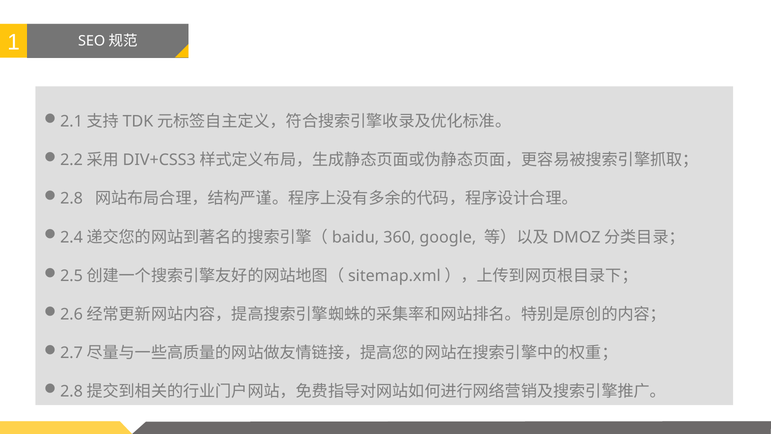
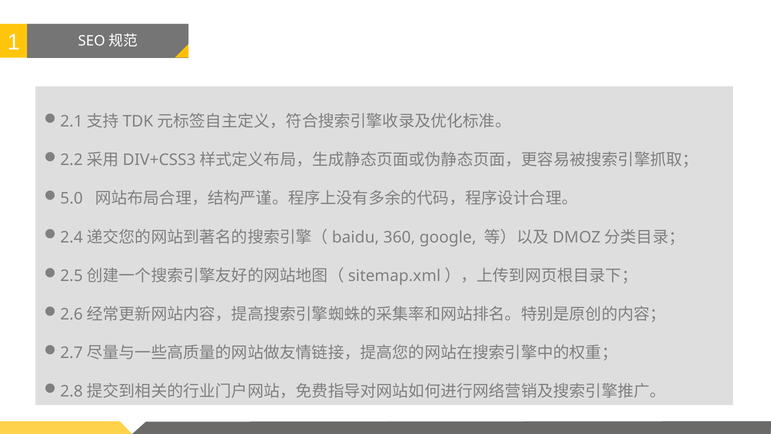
2.8 at (72, 199): 2.8 -> 5.0
